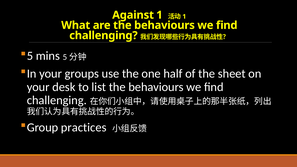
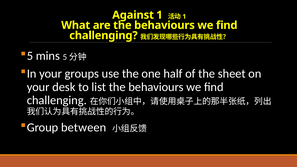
practices: practices -> between
